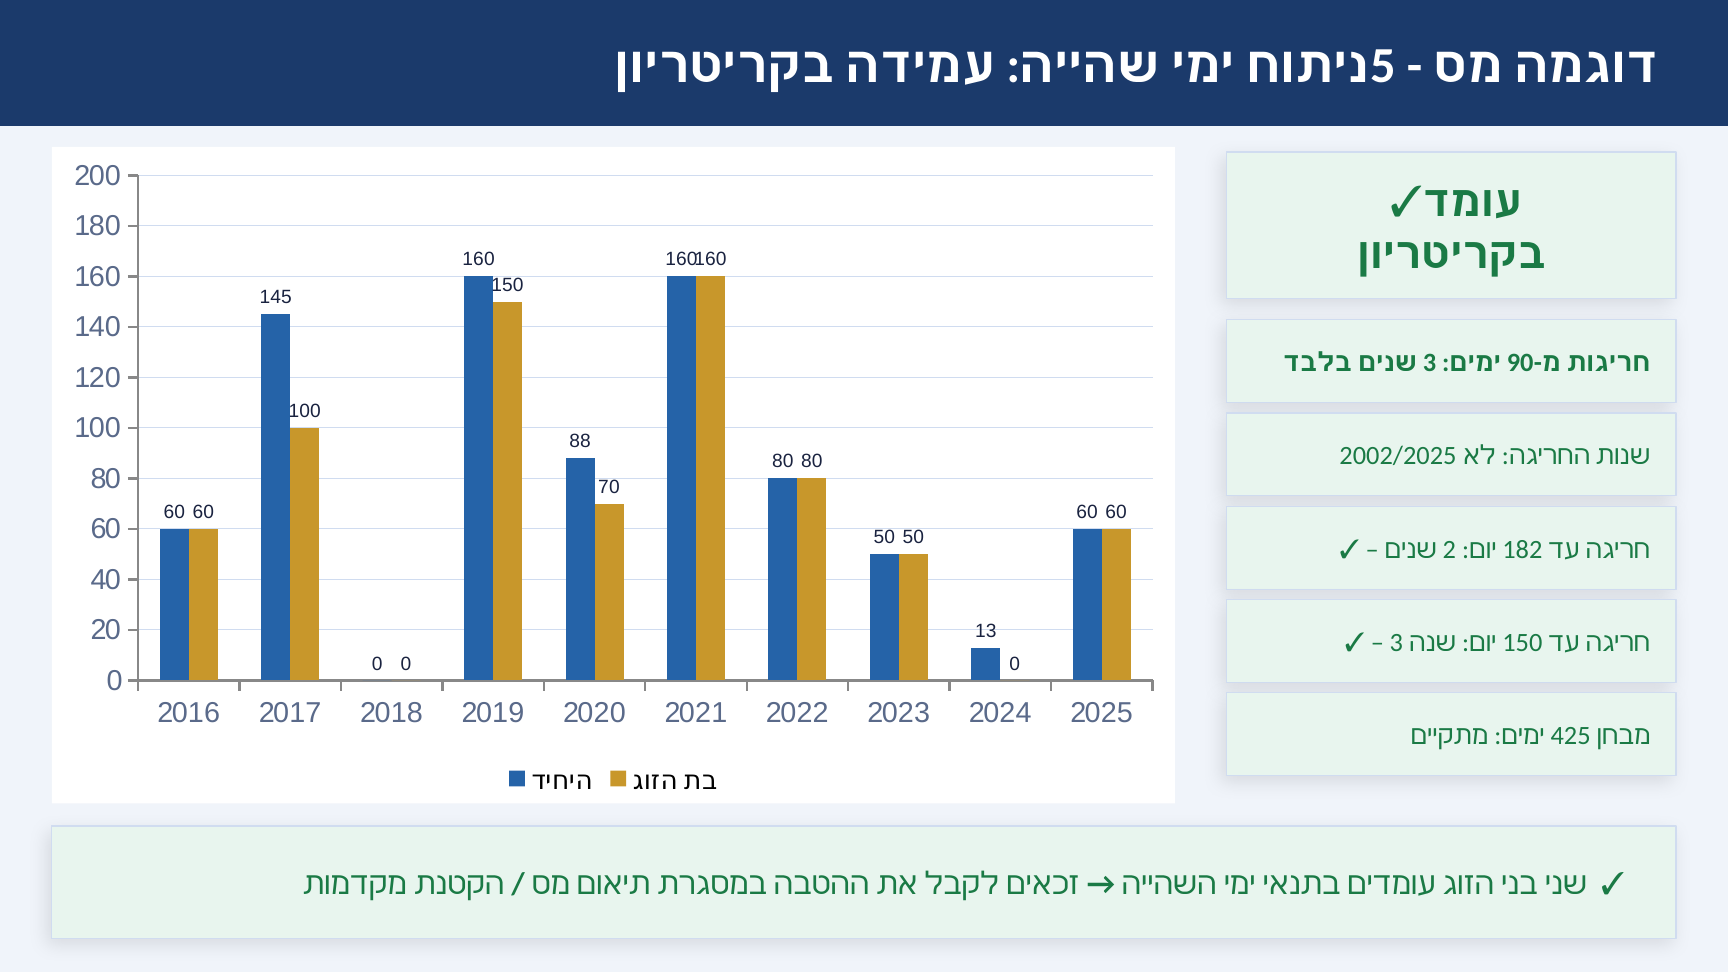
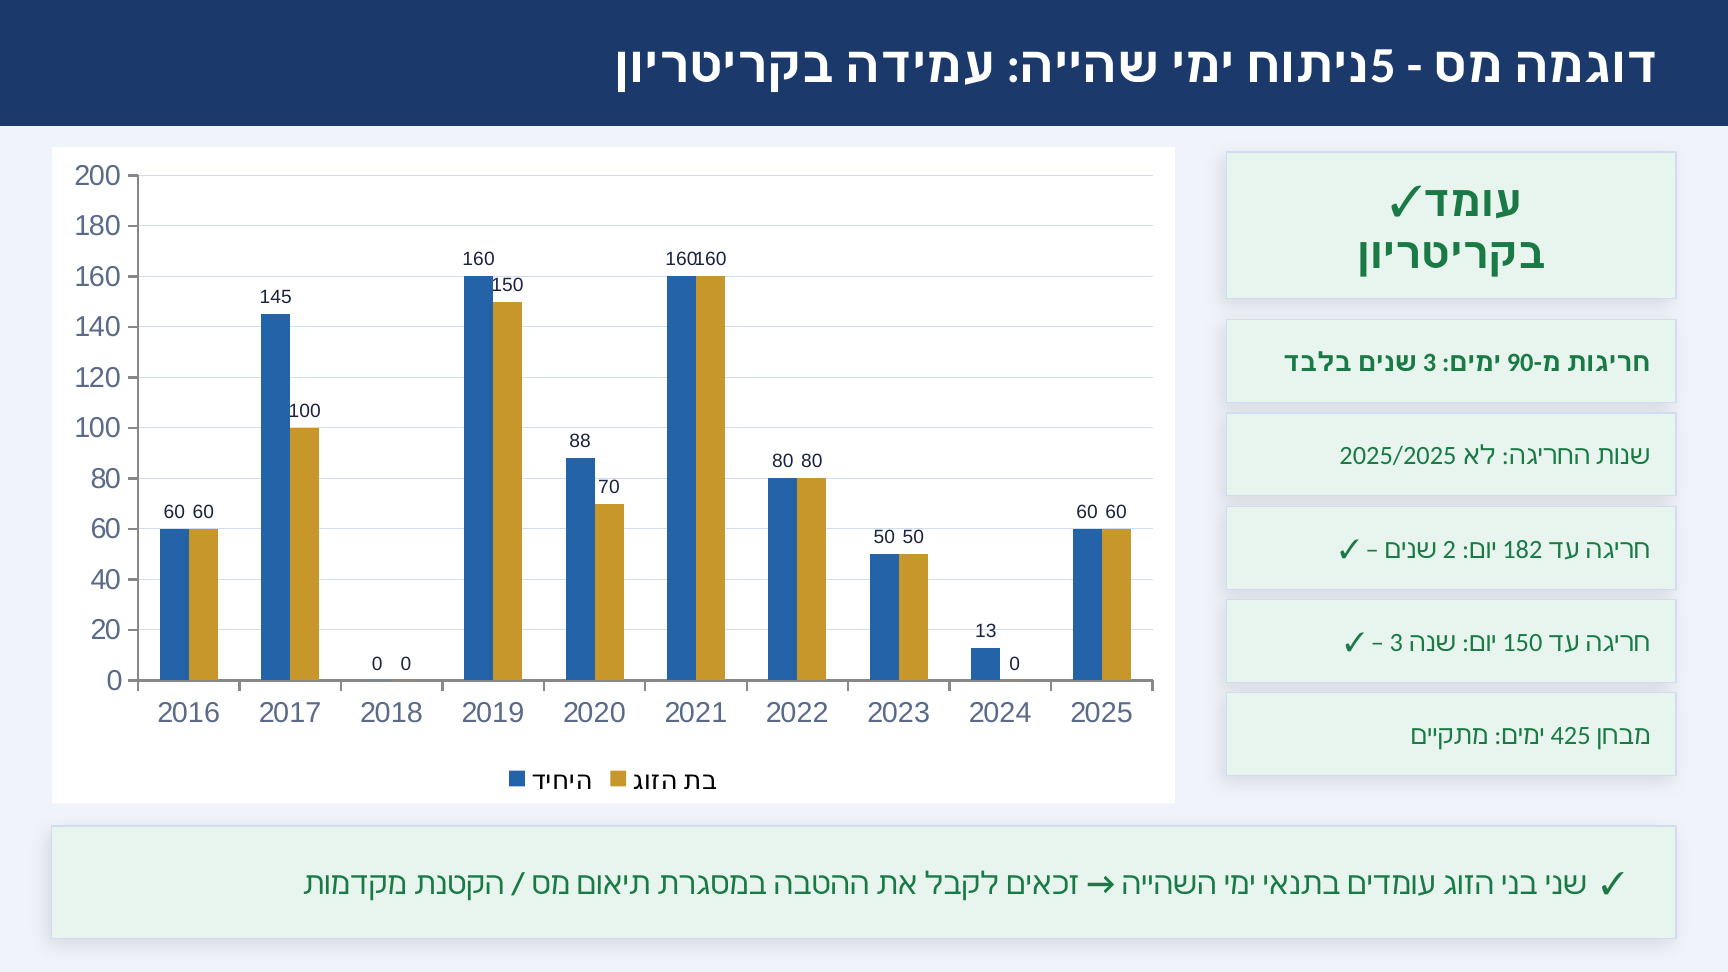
2002/2025: 2002/2025 -> 2025/2025
